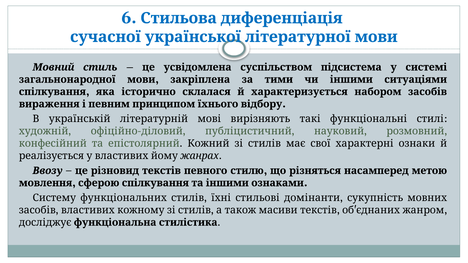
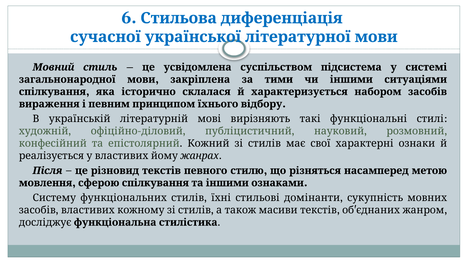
Ввозу: Ввозу -> Після
